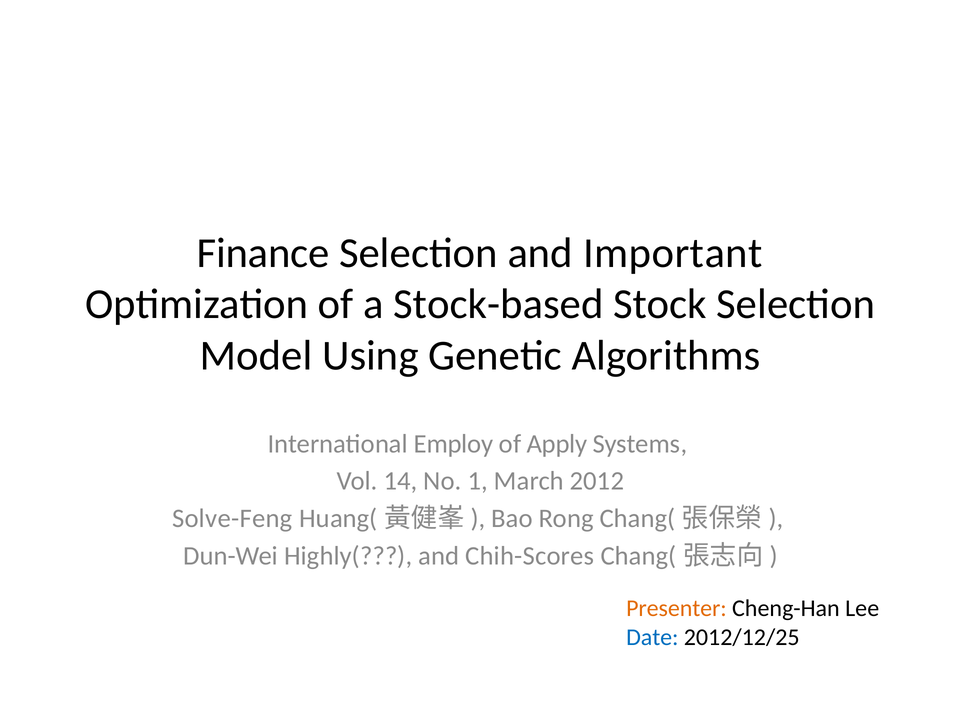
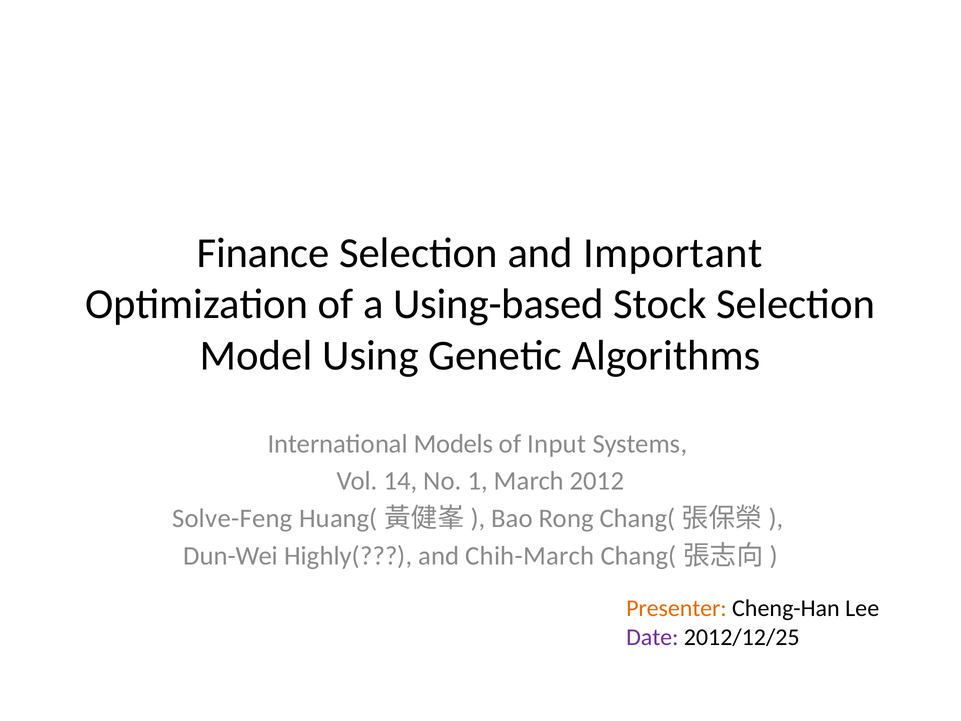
Stock-based: Stock-based -> Using-based
Employ: Employ -> Models
Apply: Apply -> Input
Chih-Scores: Chih-Scores -> Chih-March
Date colour: blue -> purple
